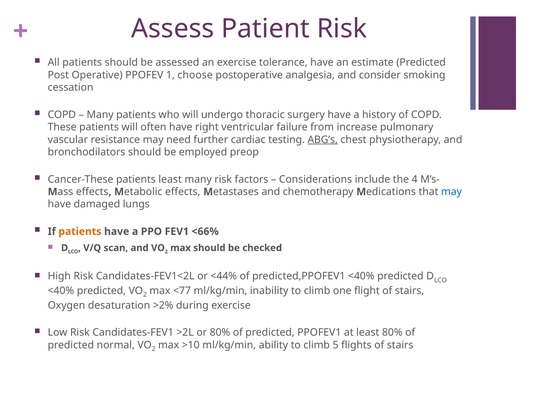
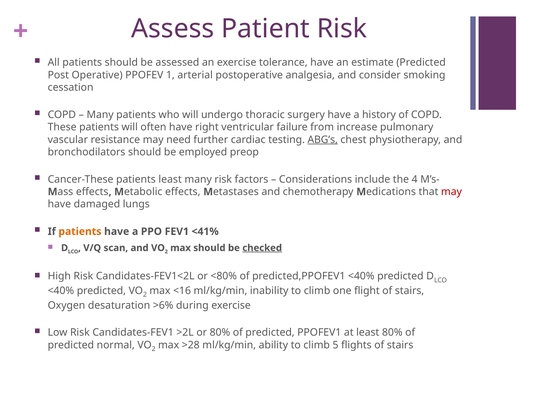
choose: choose -> arterial
may at (451, 192) colour: blue -> red
<66%: <66% -> <41%
checked underline: none -> present
<44%: <44% -> <80%
<77: <77 -> <16
>2%: >2% -> >6%
>10: >10 -> >28
